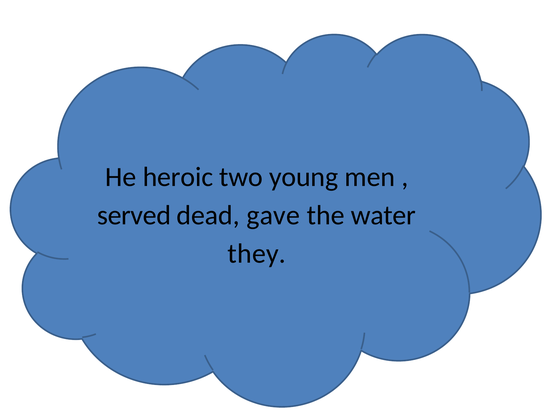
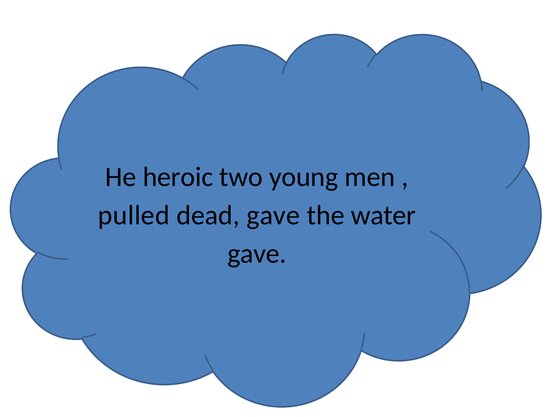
served: served -> pulled
they at (257, 254): they -> gave
